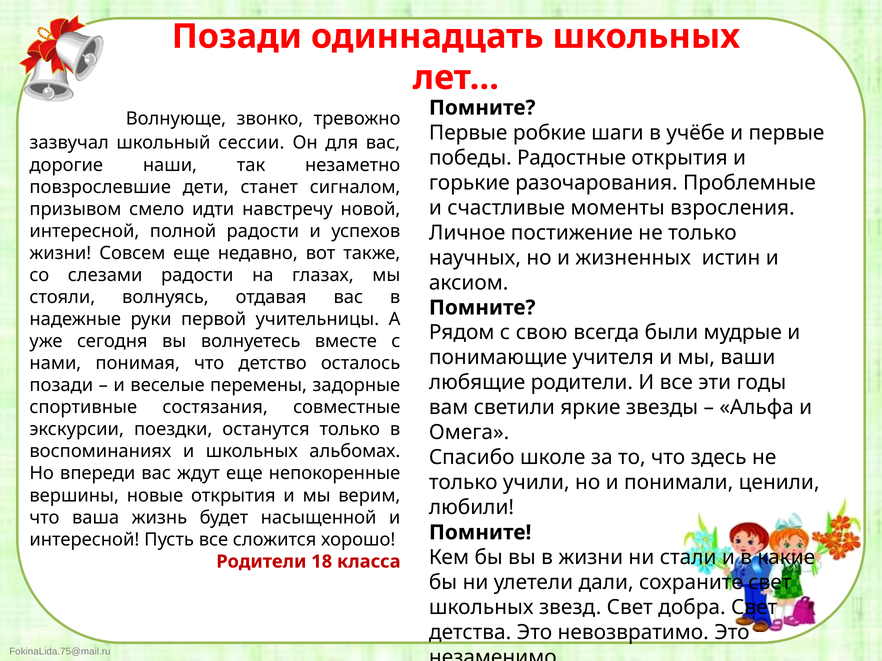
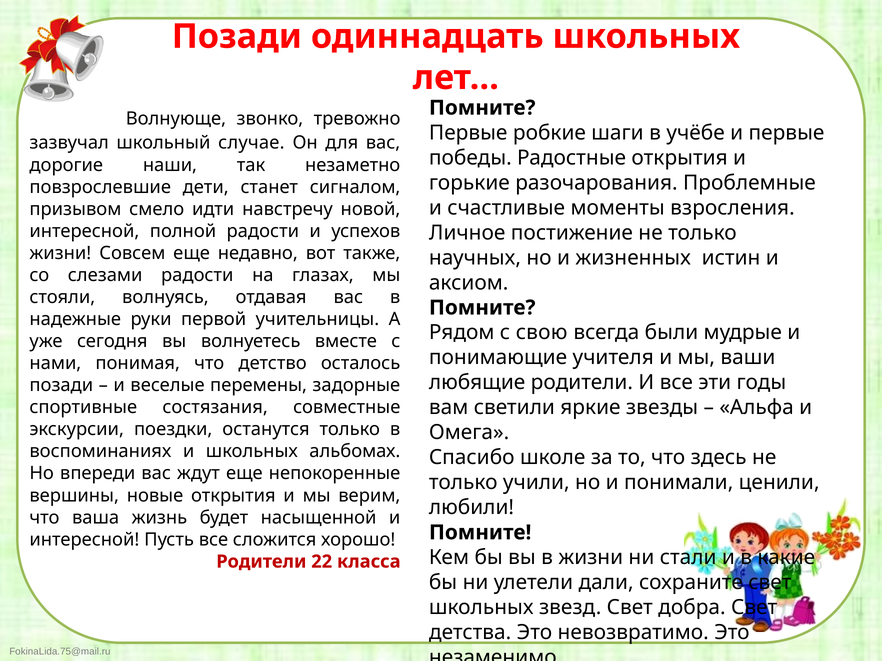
сессии: сессии -> случае
18: 18 -> 22
